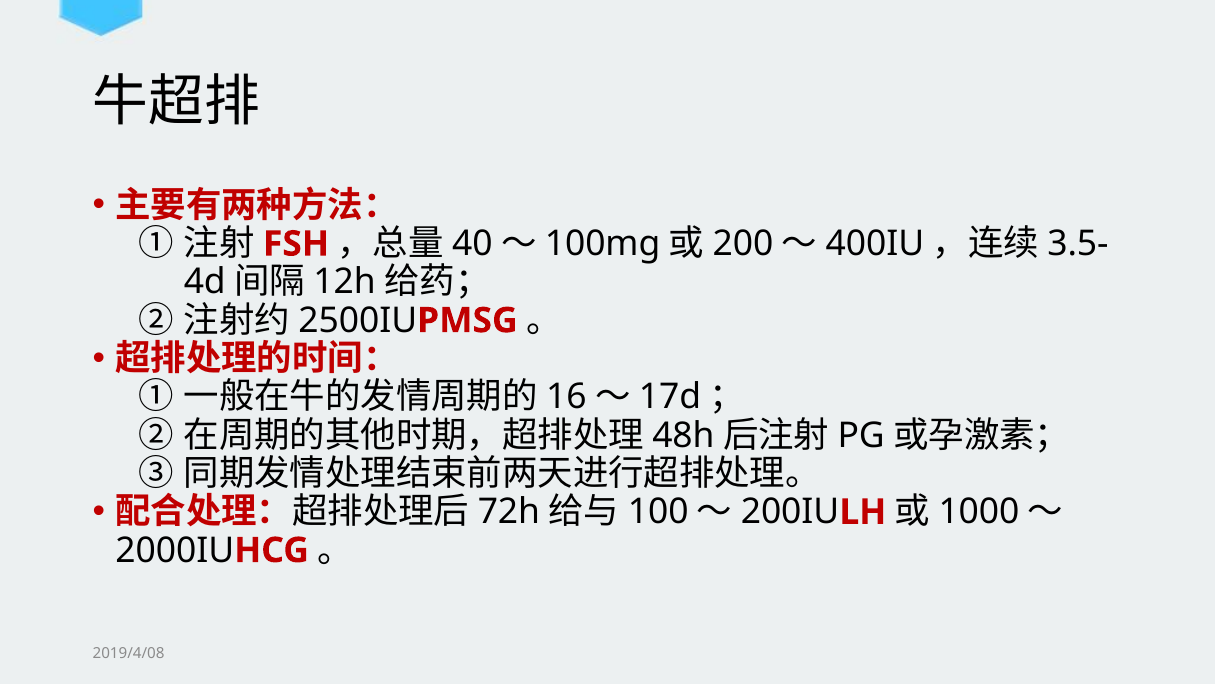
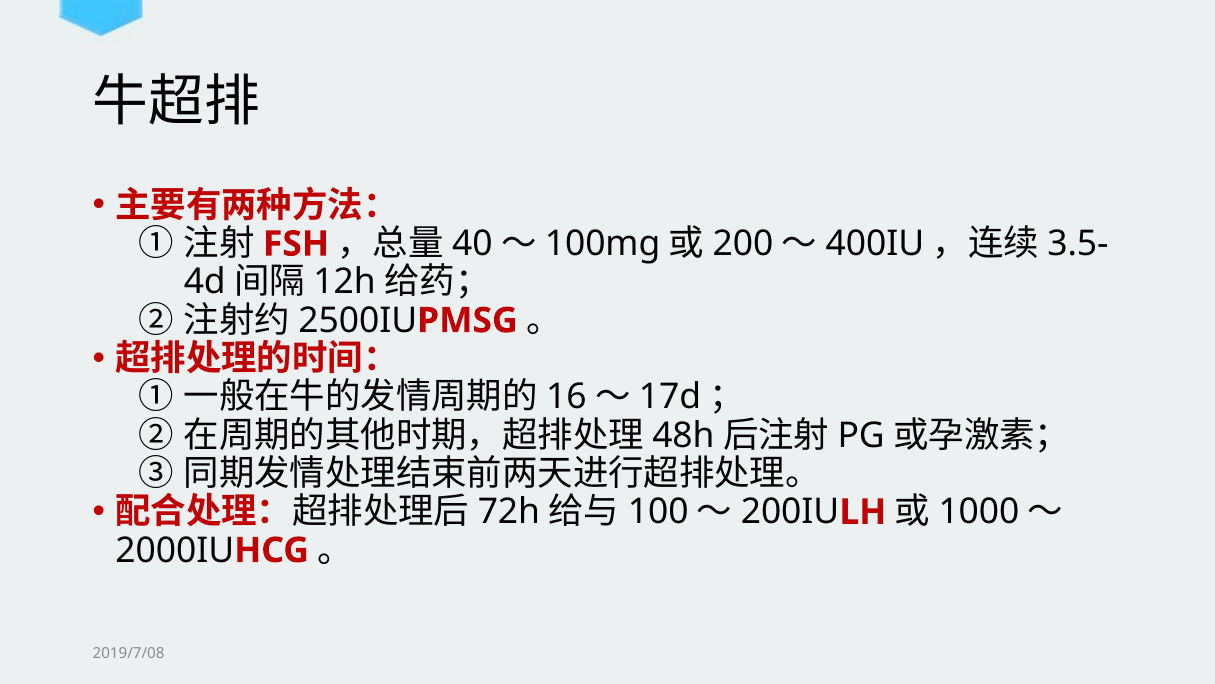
2019/4/08: 2019/4/08 -> 2019/7/08
